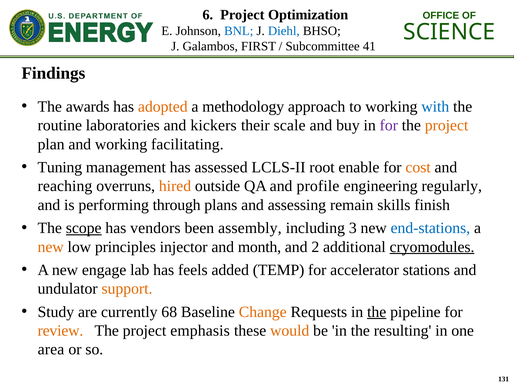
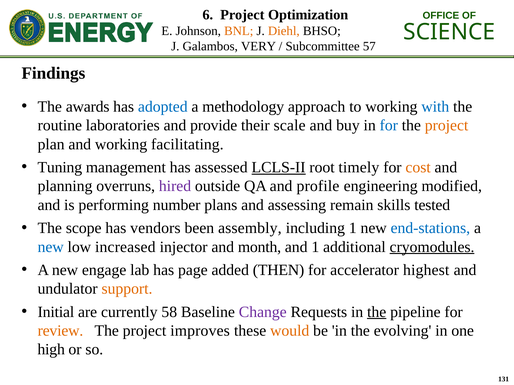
BNL colour: blue -> orange
Diehl colour: blue -> orange
FIRST: FIRST -> VERY
41: 41 -> 57
adopted colour: orange -> blue
kickers: kickers -> provide
for at (389, 126) colour: purple -> blue
LCLS-II underline: none -> present
enable: enable -> timely
reaching: reaching -> planning
hired colour: orange -> purple
regularly: regularly -> modified
through: through -> number
finish: finish -> tested
scope underline: present -> none
including 3: 3 -> 1
new at (51, 247) colour: orange -> blue
principles: principles -> increased
and 2: 2 -> 1
feels: feels -> page
TEMP: TEMP -> THEN
stations: stations -> highest
Study: Study -> Initial
68: 68 -> 58
Change colour: orange -> purple
emphasis: emphasis -> improves
resulting: resulting -> evolving
area: area -> high
